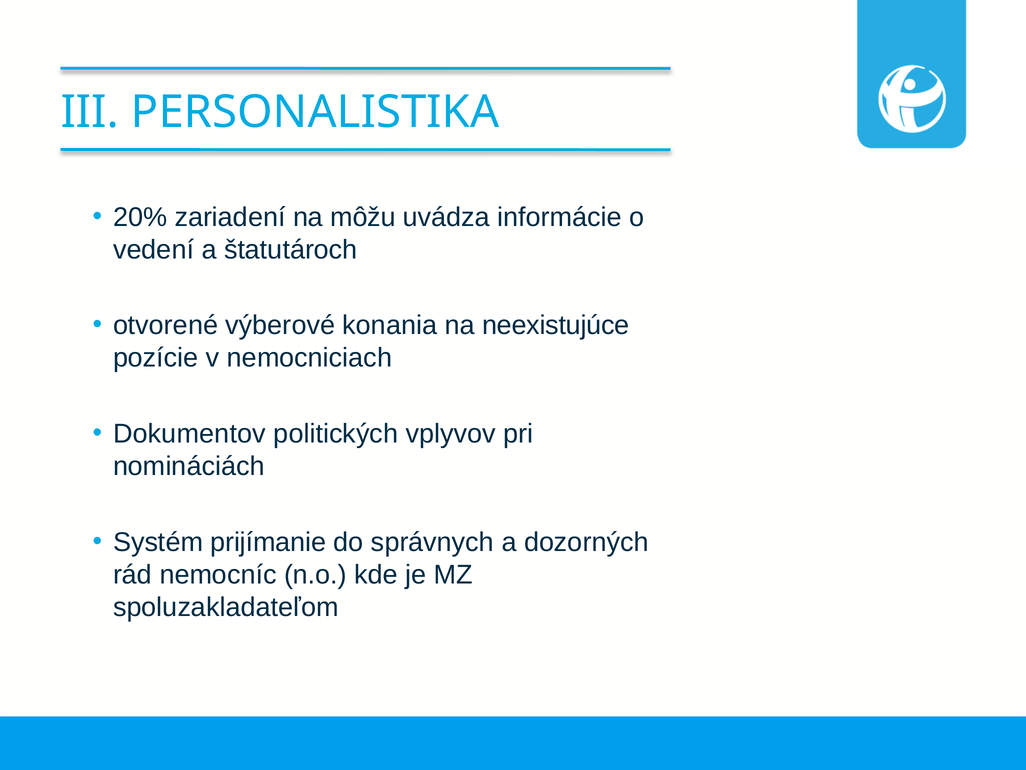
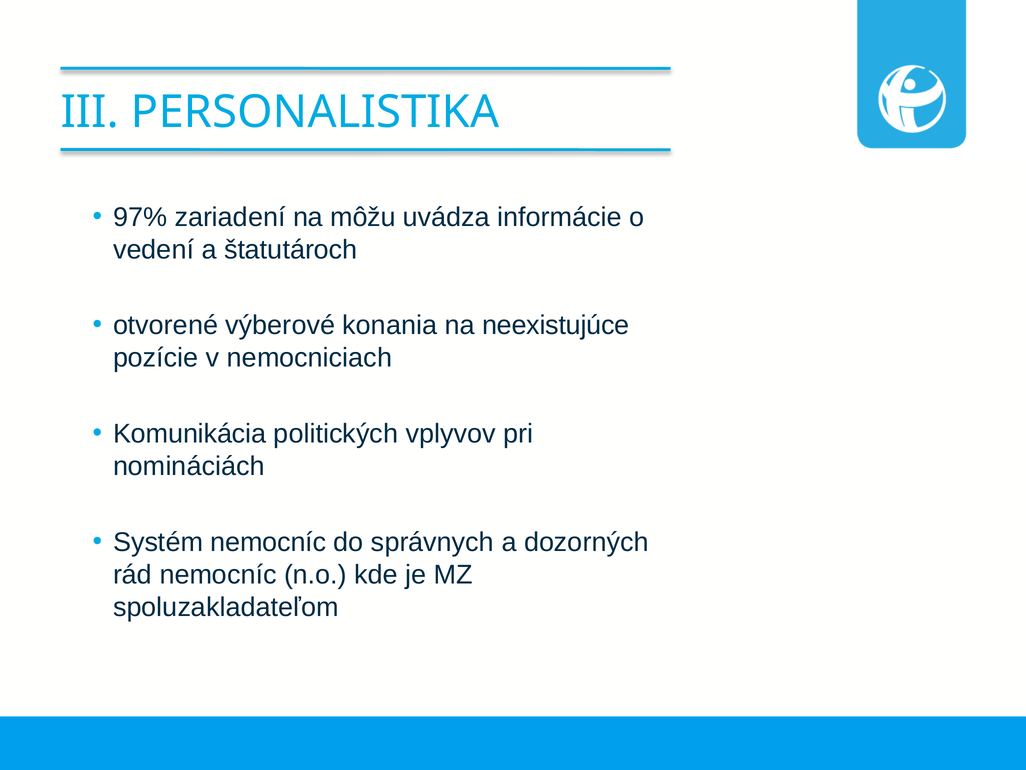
20%: 20% -> 97%
Dokumentov: Dokumentov -> Komunikácia
Systém prijímanie: prijímanie -> nemocníc
